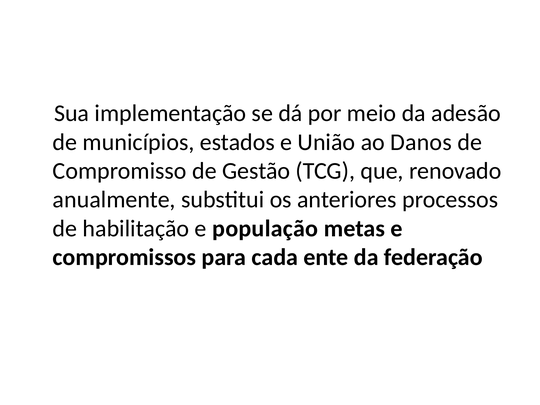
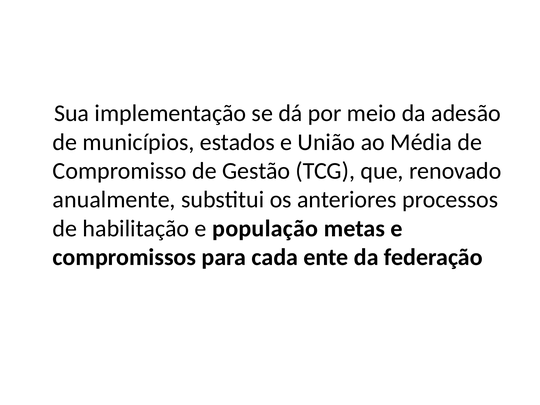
Danos: Danos -> Média
